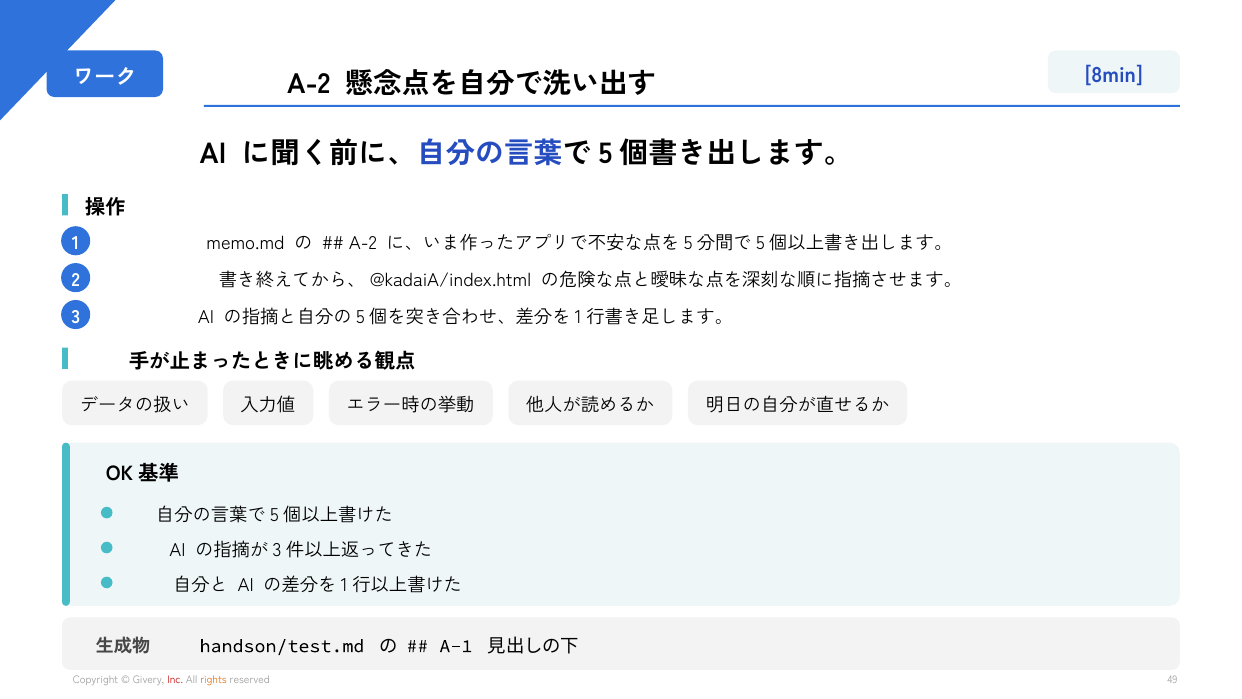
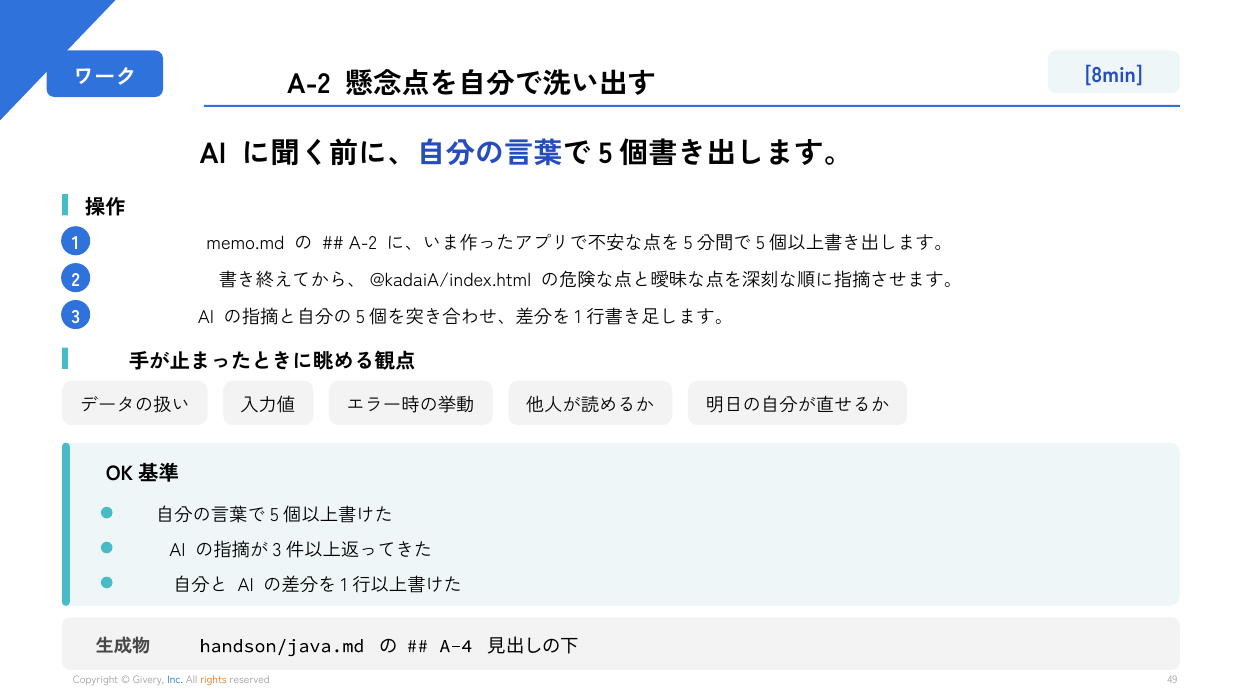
handson/test.md: handson/test.md -> handson/java.md
A-1: A-1 -> A-4
Inc colour: red -> blue
